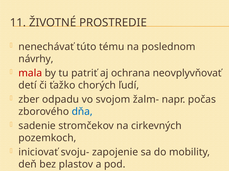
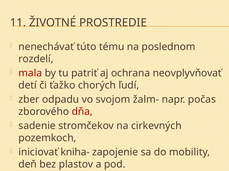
návrhy: návrhy -> rozdelí
dňa colour: blue -> red
svoju-: svoju- -> kniha-
